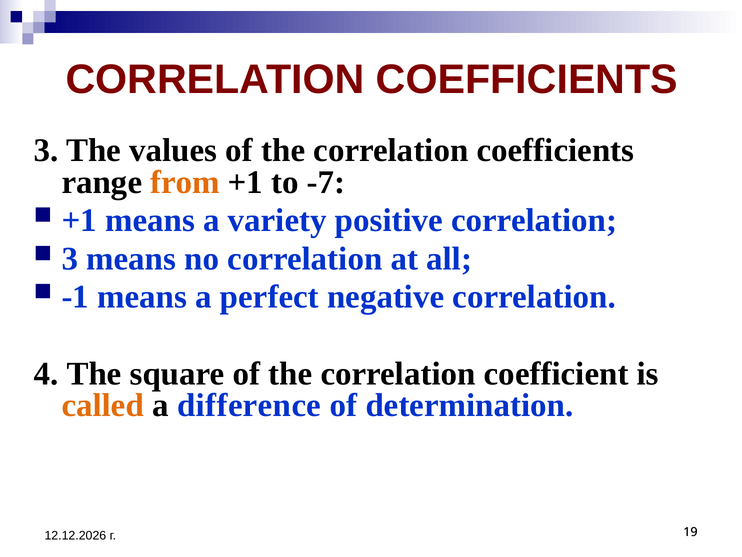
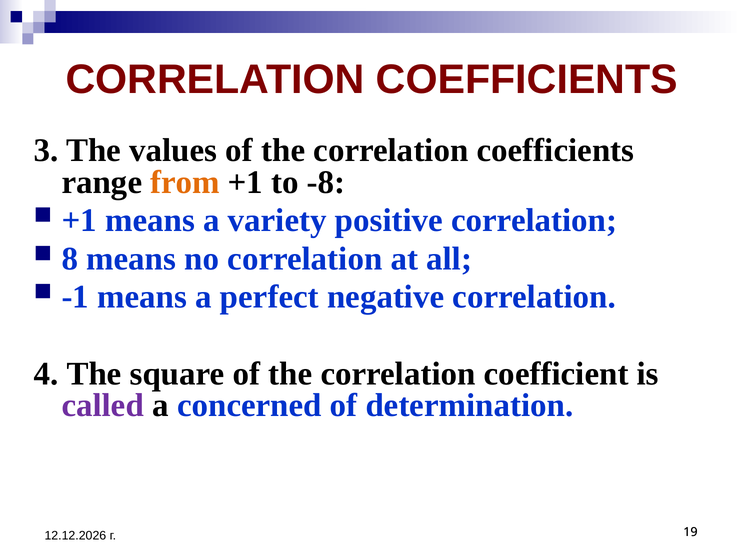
-7: -7 -> -8
3 at (70, 259): 3 -> 8
called colour: orange -> purple
difference: difference -> concerned
